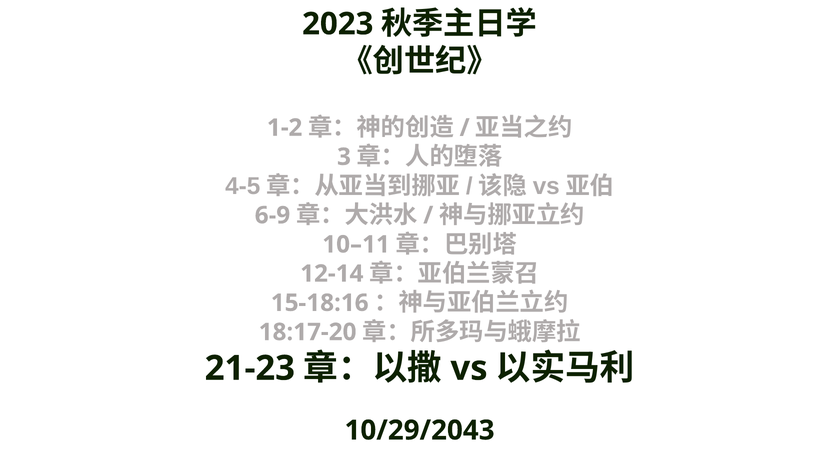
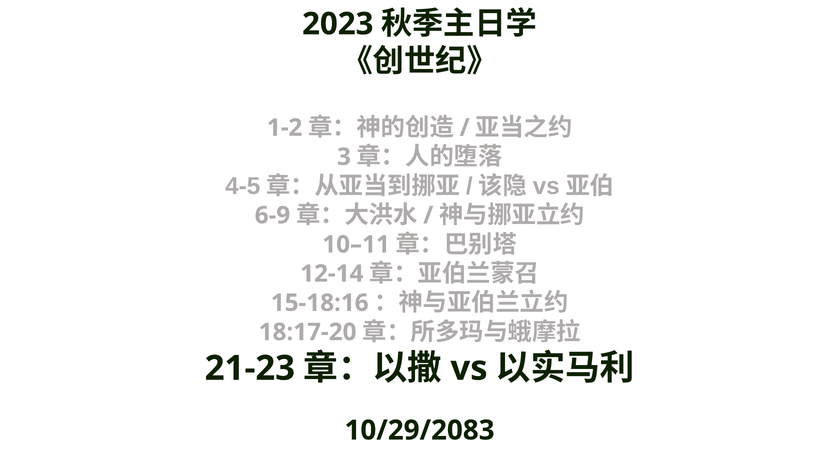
10/29/2043: 10/29/2043 -> 10/29/2083
